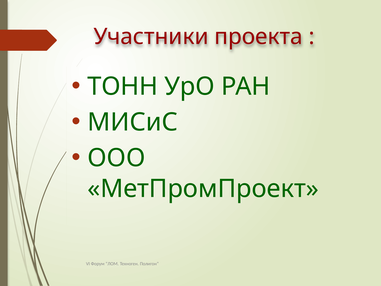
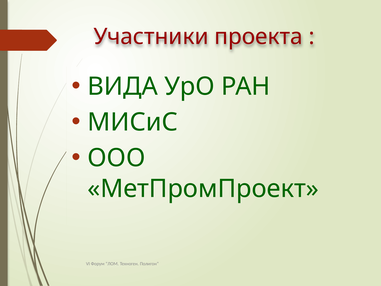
ТОНН: ТОНН -> ВИДА
